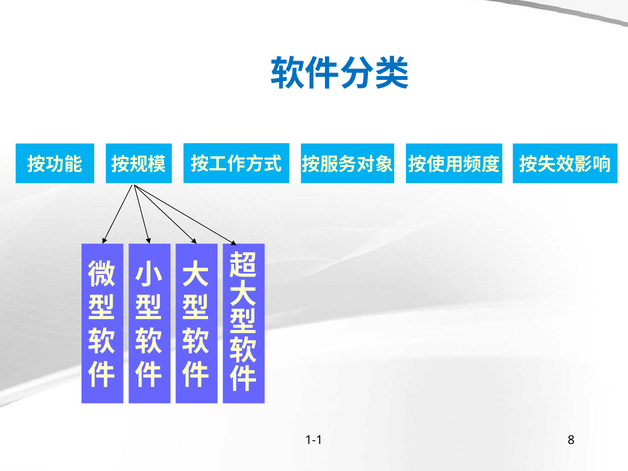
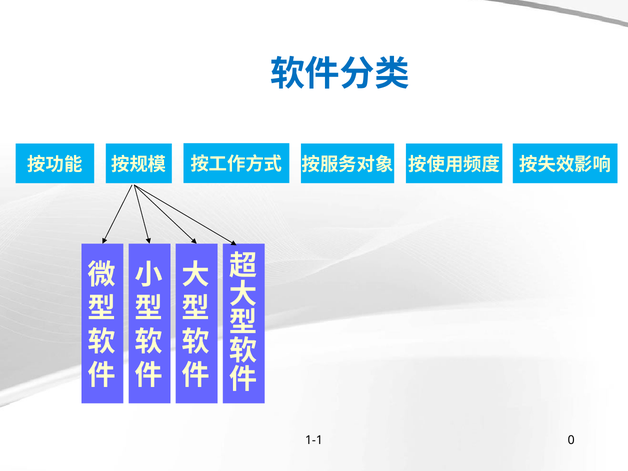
8: 8 -> 0
